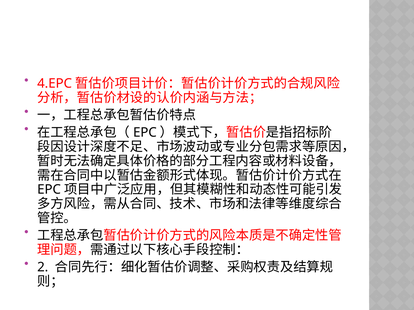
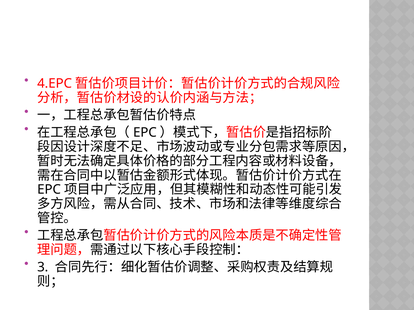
2: 2 -> 3
